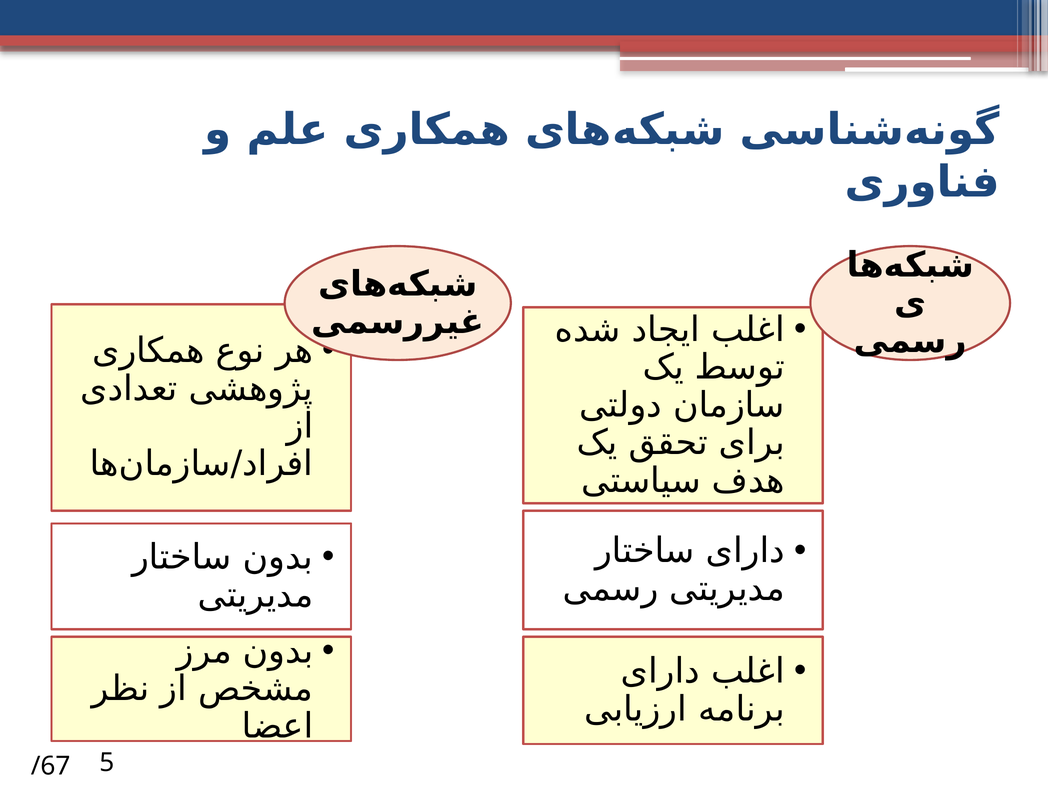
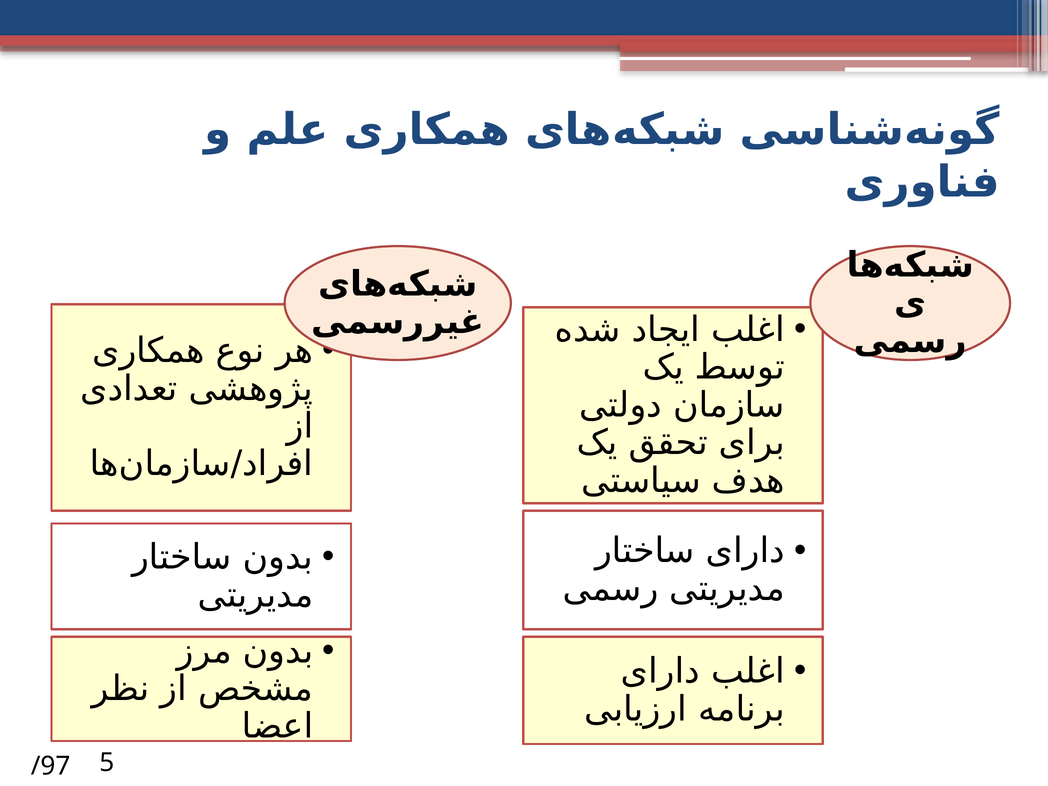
/67: /67 -> /97
